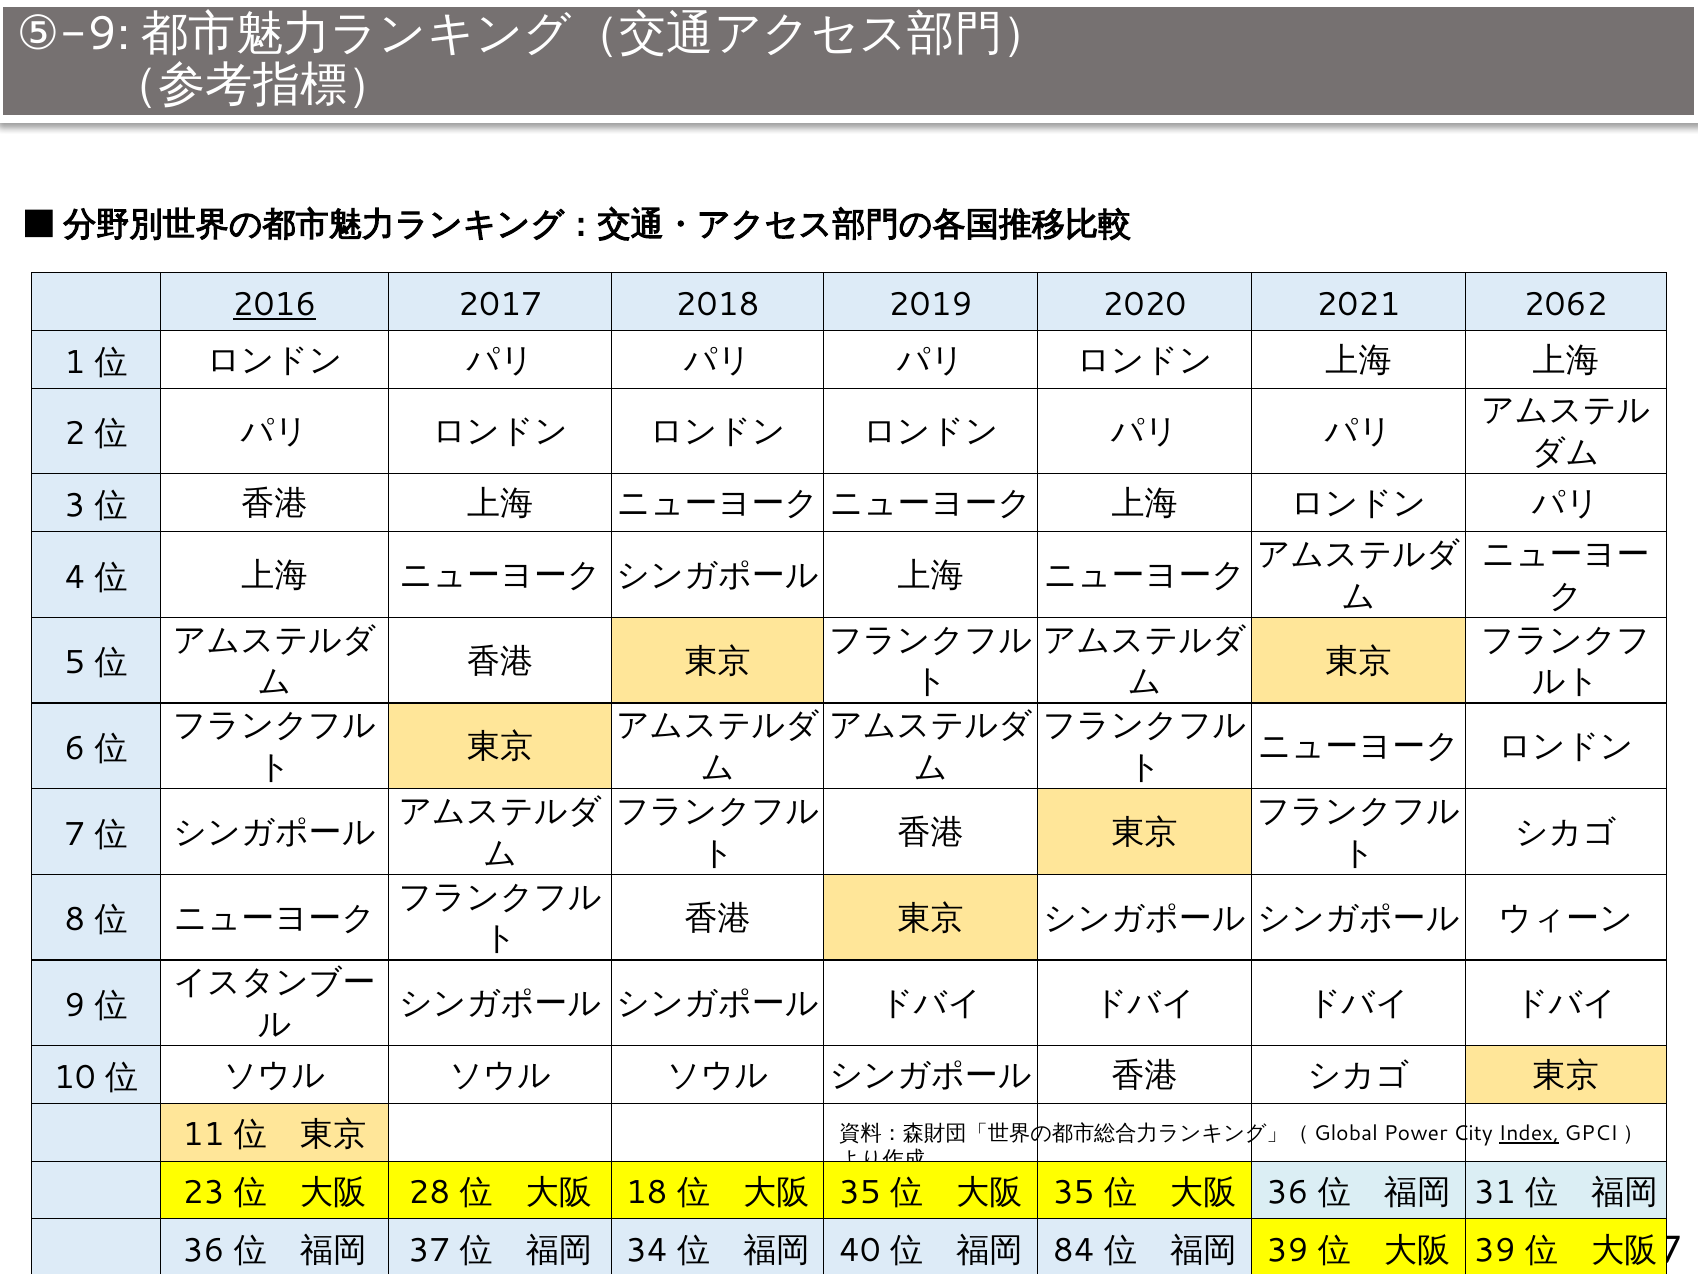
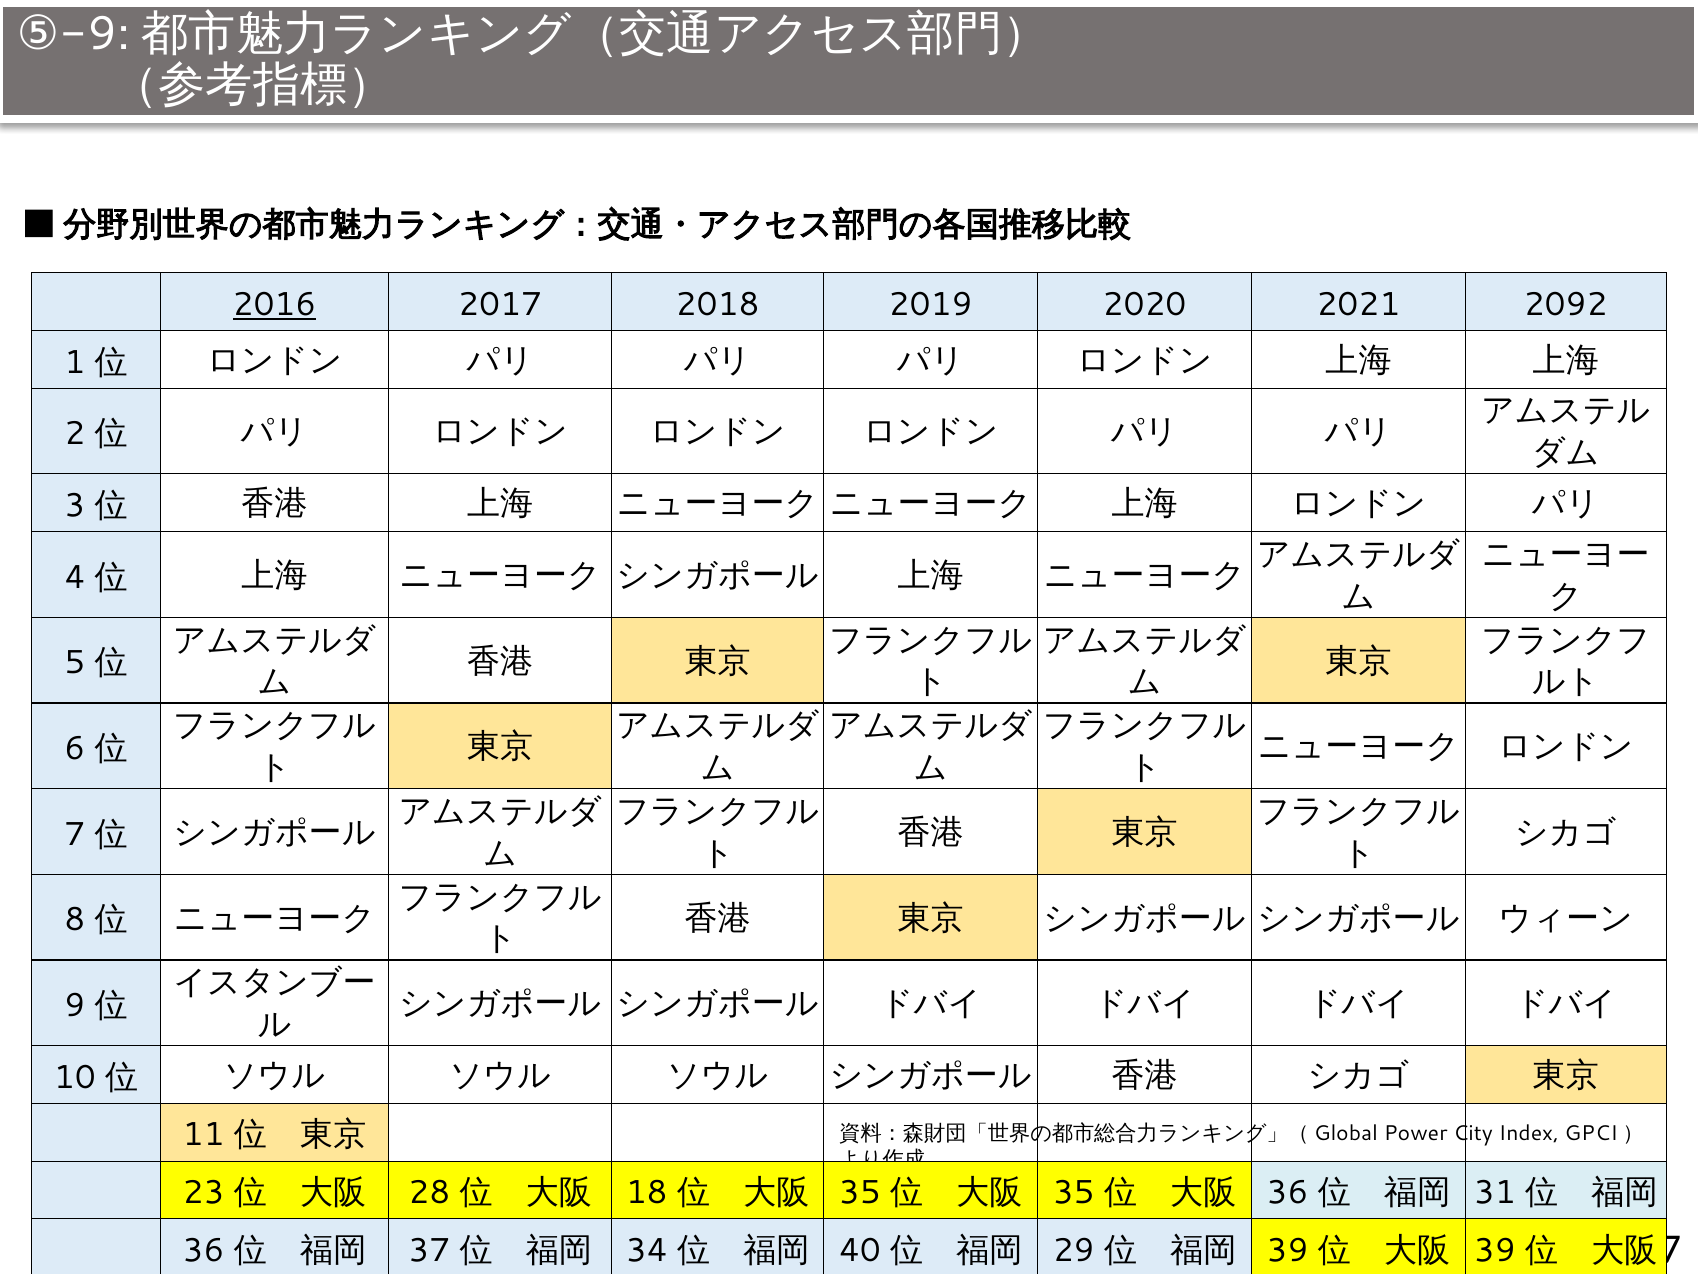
2062: 2062 -> 2092
Index underline: present -> none
84: 84 -> 29
